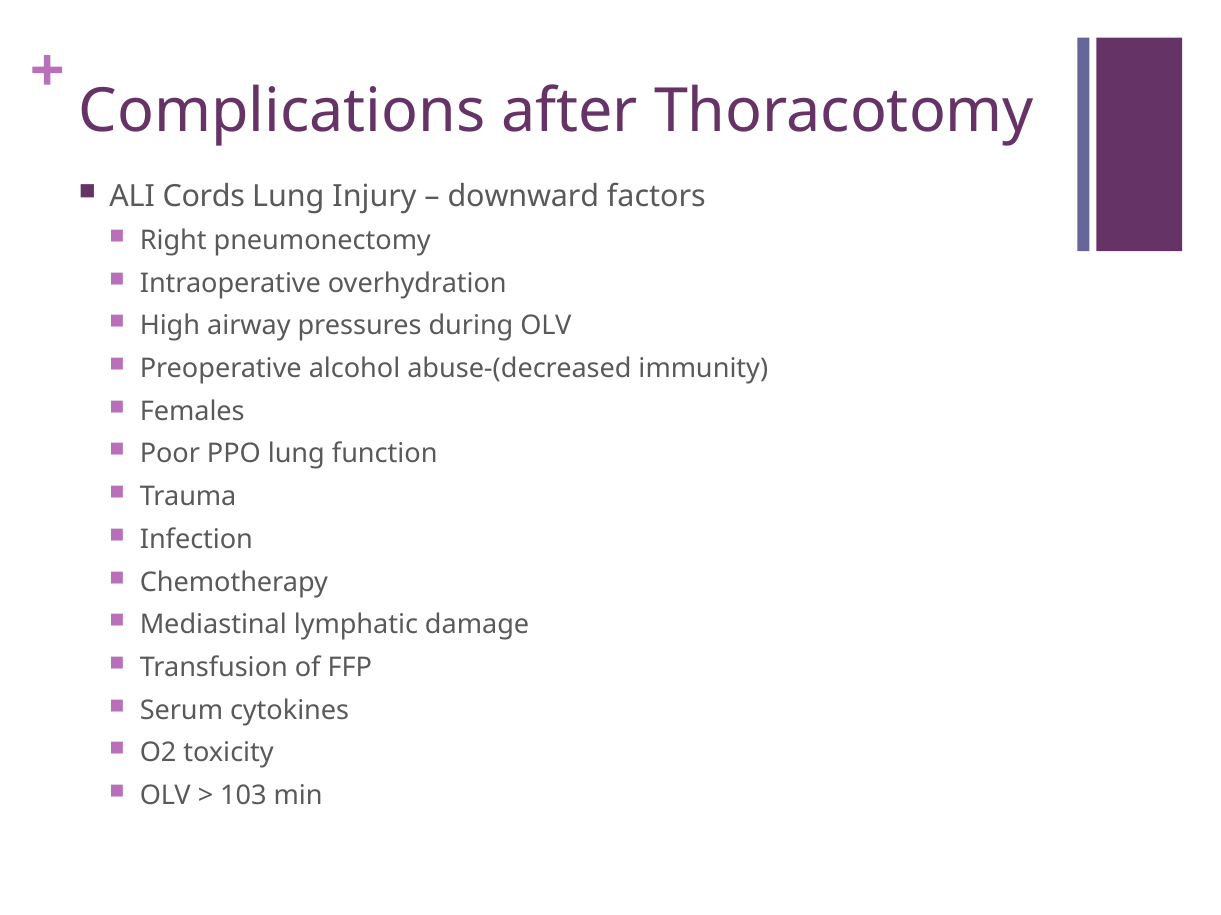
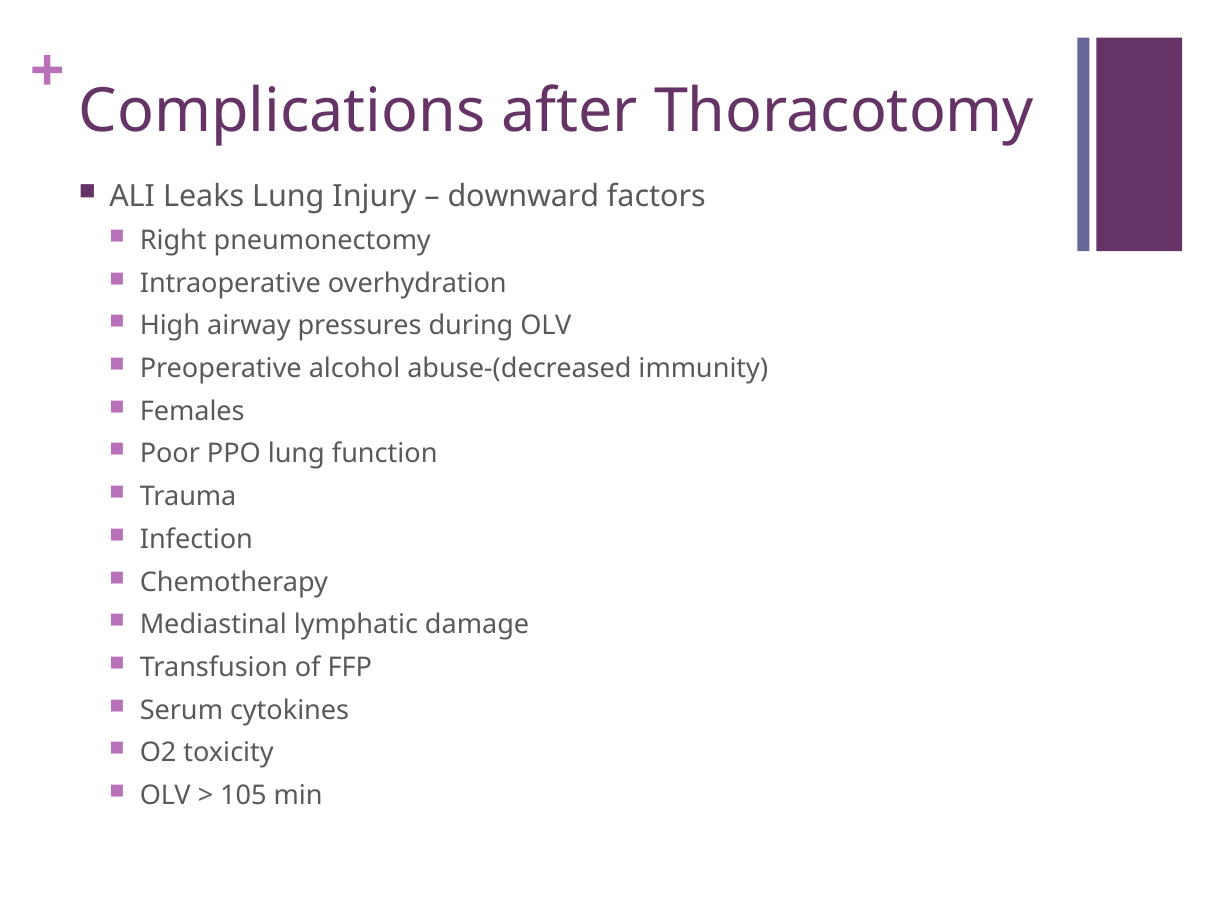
Cords: Cords -> Leaks
103: 103 -> 105
